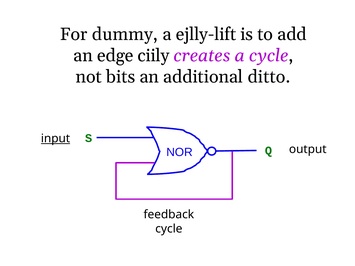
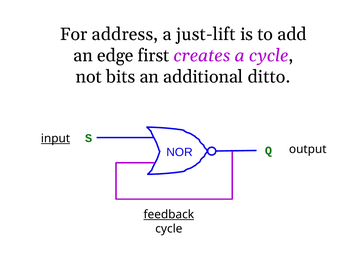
dummy: dummy -> address
ejlly-lift: ejlly-lift -> just-lift
ciily: ciily -> first
feedback underline: none -> present
